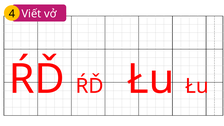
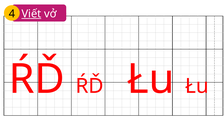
Viết underline: none -> present
